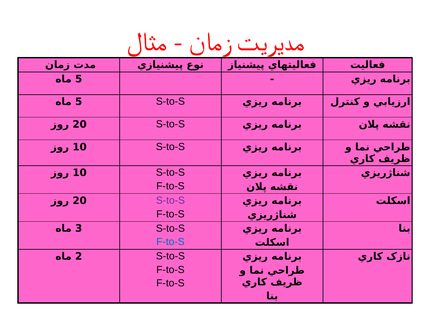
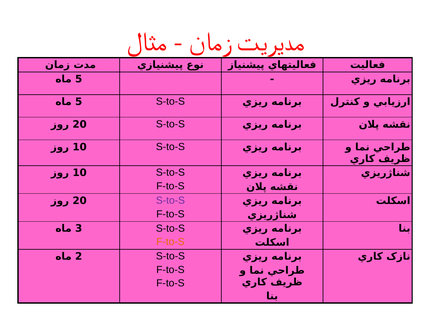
F-to-S at (170, 242) colour: blue -> orange
